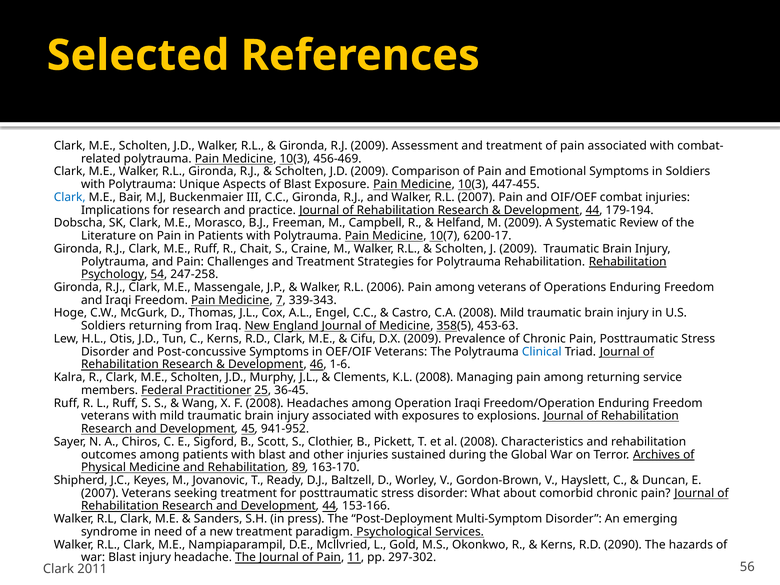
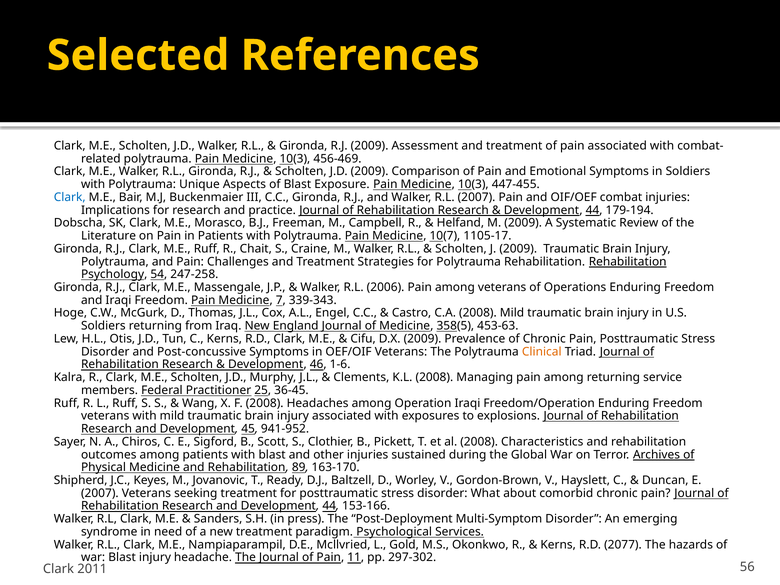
6200-17: 6200-17 -> 1105-17
Clinical colour: blue -> orange
2090: 2090 -> 2077
